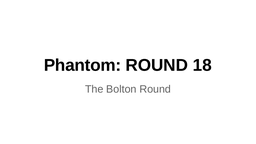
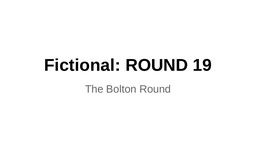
Phantom: Phantom -> Fictional
18: 18 -> 19
